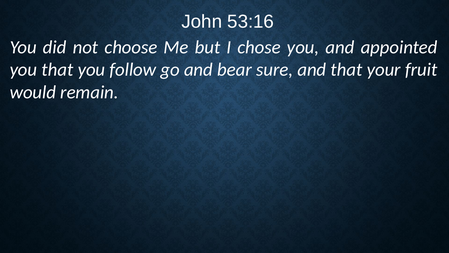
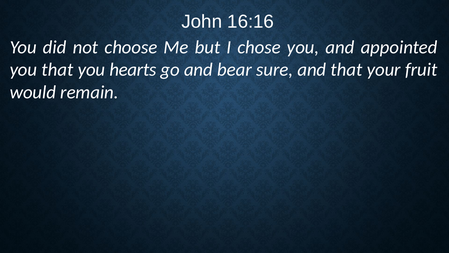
53:16: 53:16 -> 16:16
follow: follow -> hearts
